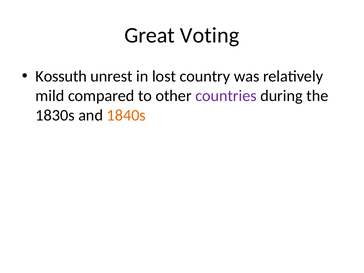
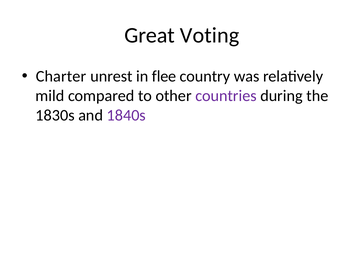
Kossuth: Kossuth -> Charter
lost: lost -> flee
1840s colour: orange -> purple
